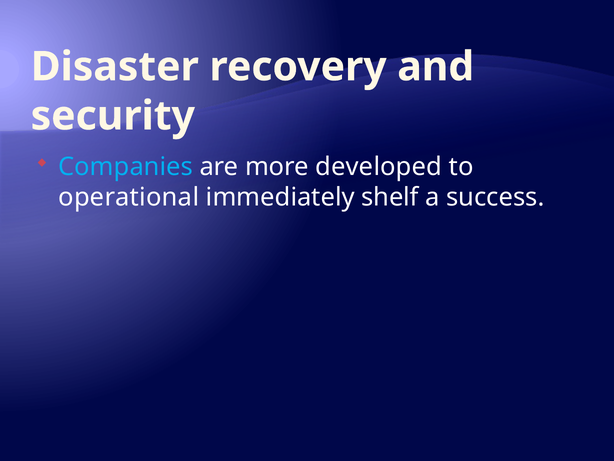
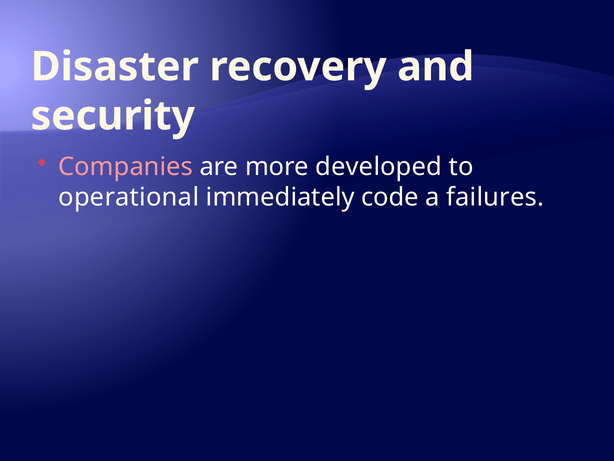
Companies colour: light blue -> pink
shelf: shelf -> code
success: success -> failures
